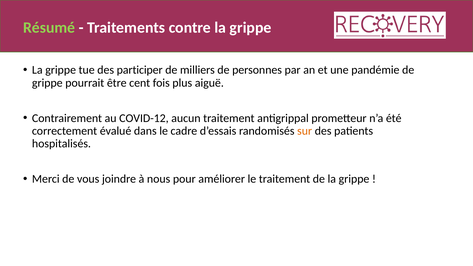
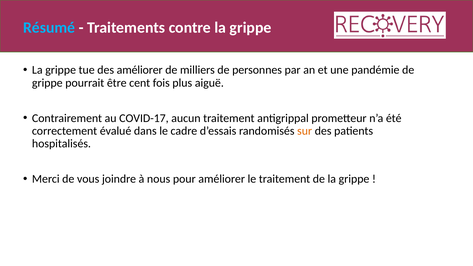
Résumé colour: light green -> light blue
des participer: participer -> améliorer
COVID-12: COVID-12 -> COVID-17
